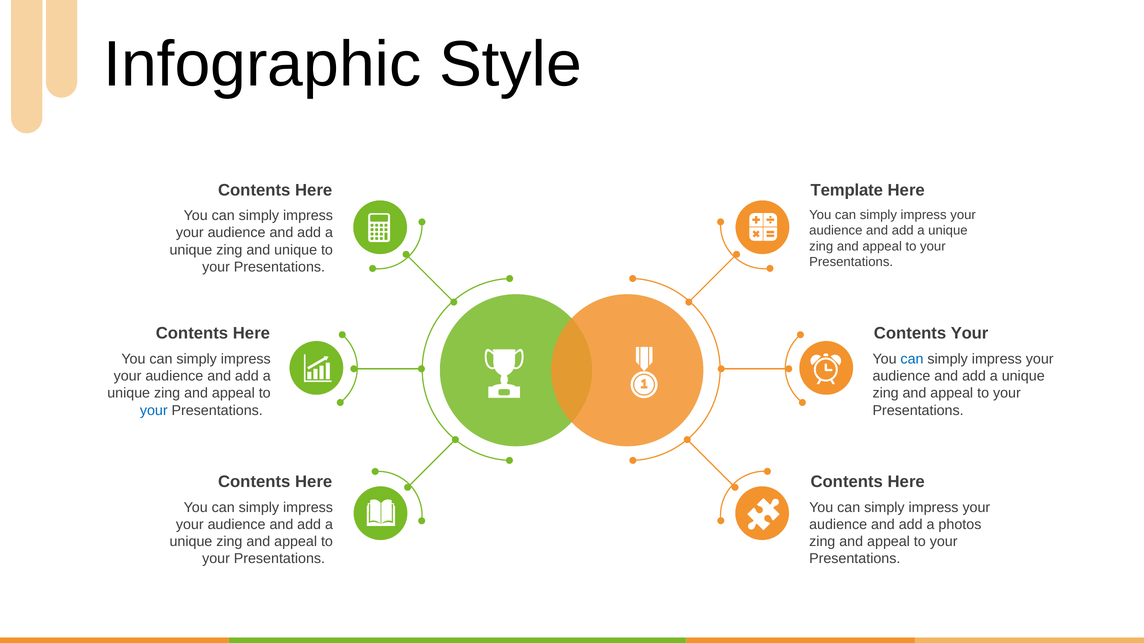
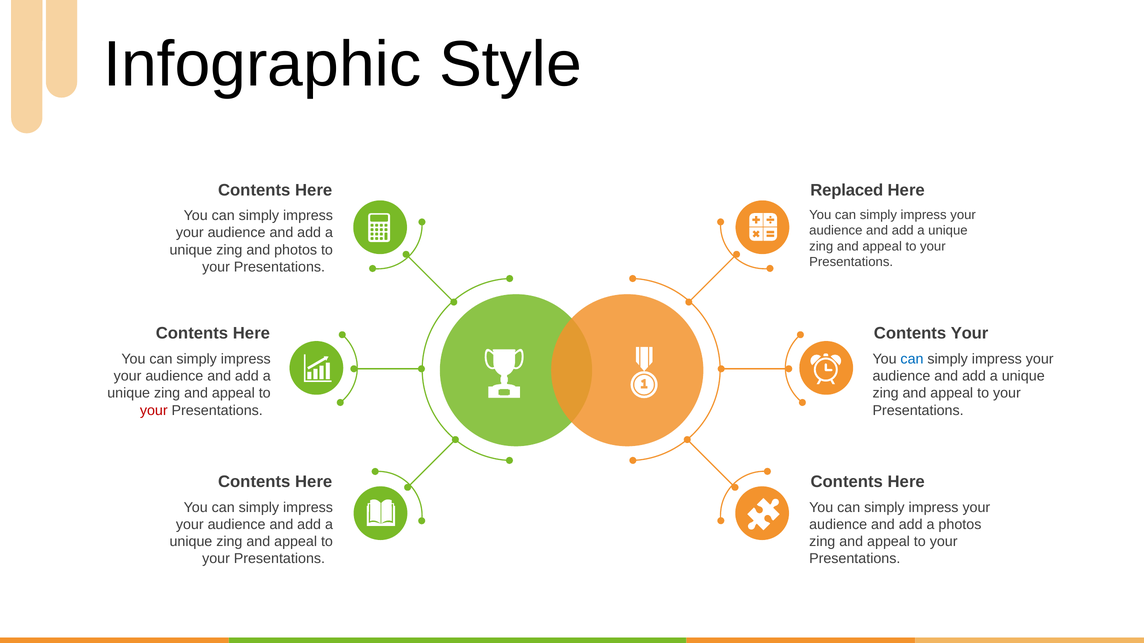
Template: Template -> Replaced
and unique: unique -> photos
your at (154, 411) colour: blue -> red
